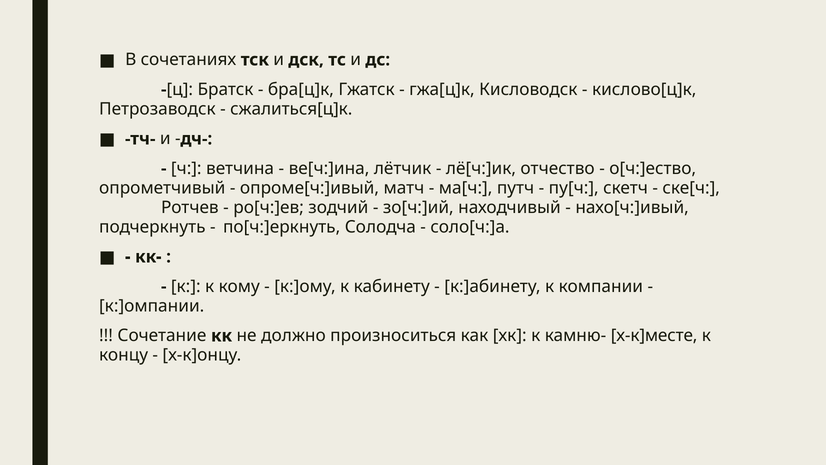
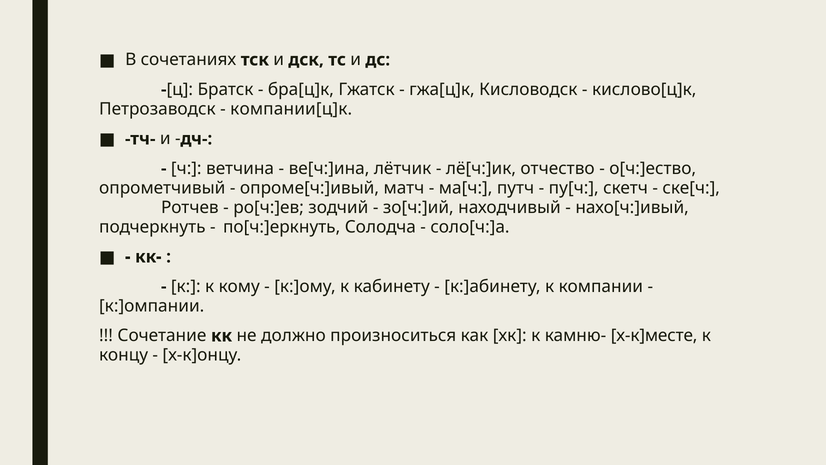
сжалиться[ц]к: сжалиться[ц]к -> компании[ц]к
